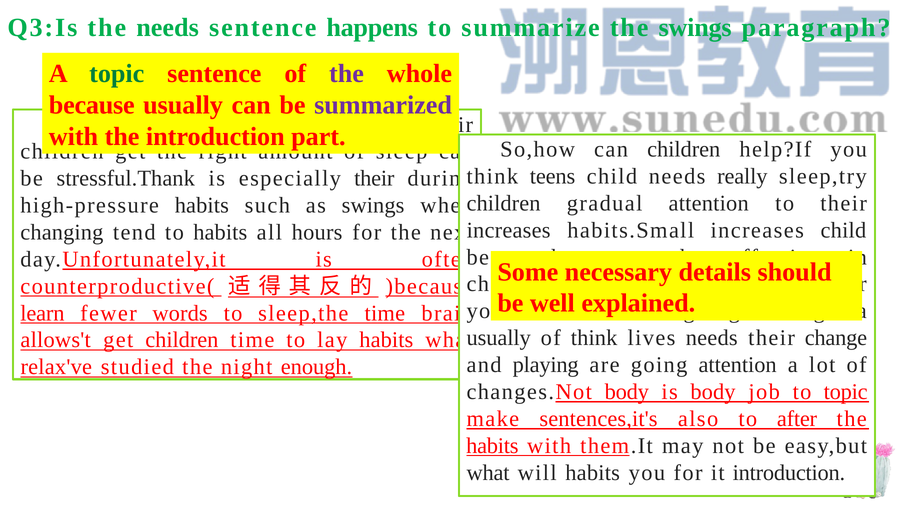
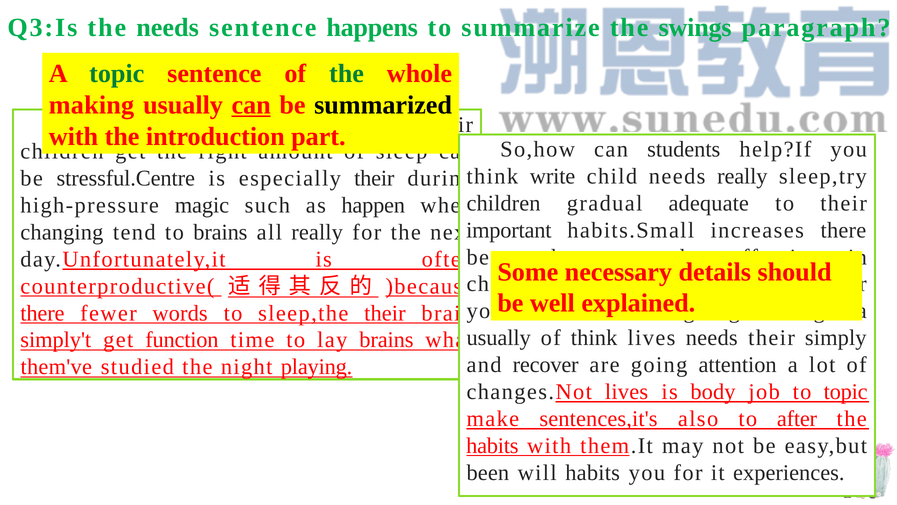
the at (346, 74) colour: purple -> green
because: because -> making
can at (251, 105) underline: none -> present
summarized colour: purple -> black
can children: children -> students
teens: teens -> write
stressful.Thank: stressful.Thank -> stressful.Centre
gradual attention: attention -> adequate
high-pressure habits: habits -> magic
as swings: swings -> happen
increases at (509, 230): increases -> important
increases child: child -> there
to habits: habits -> brains
all hours: hours -> really
learn at (42, 313): learn -> there
sleep,the time: time -> their
change: change -> simply
allows't: allows't -> simply't
get children: children -> function
lay habits: habits -> brains
playing: playing -> recover
relax've: relax've -> them've
enough: enough -> playing
changes.Not body: body -> lives
what at (488, 472): what -> been
it introduction: introduction -> experiences
